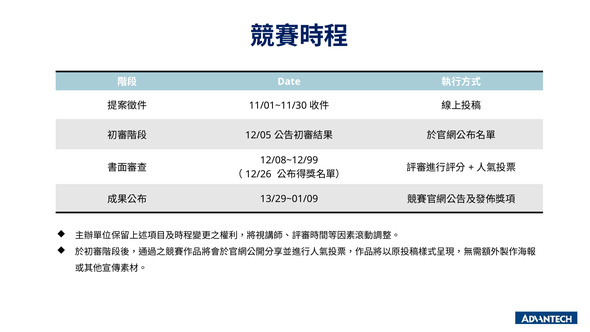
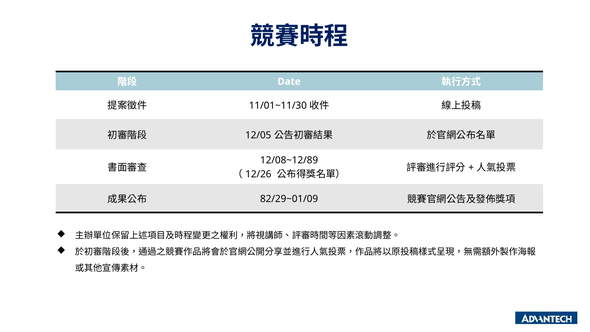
12/08~12/99: 12/08~12/99 -> 12/08~12/89
13/29~01/09: 13/29~01/09 -> 82/29~01/09
